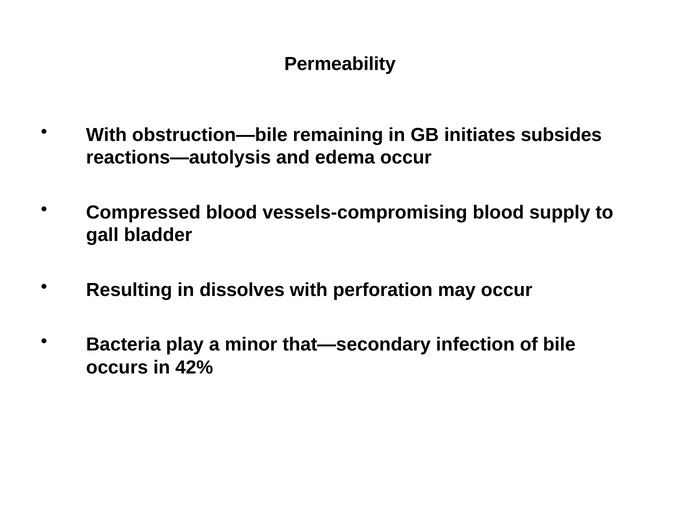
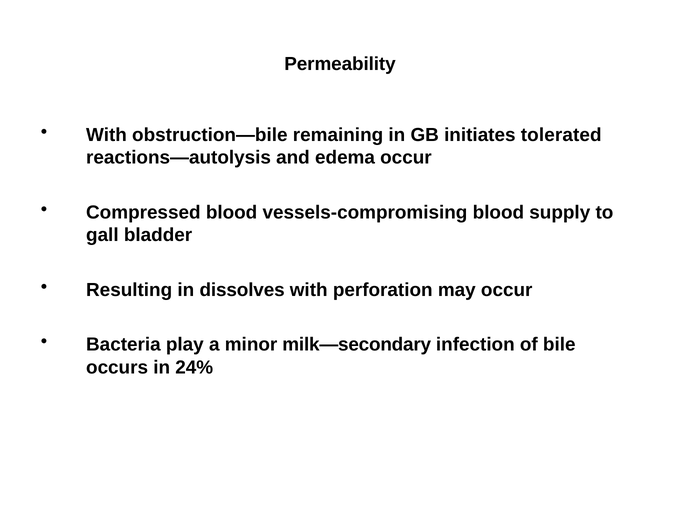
subsides: subsides -> tolerated
that—secondary: that—secondary -> milk—secondary
42%: 42% -> 24%
